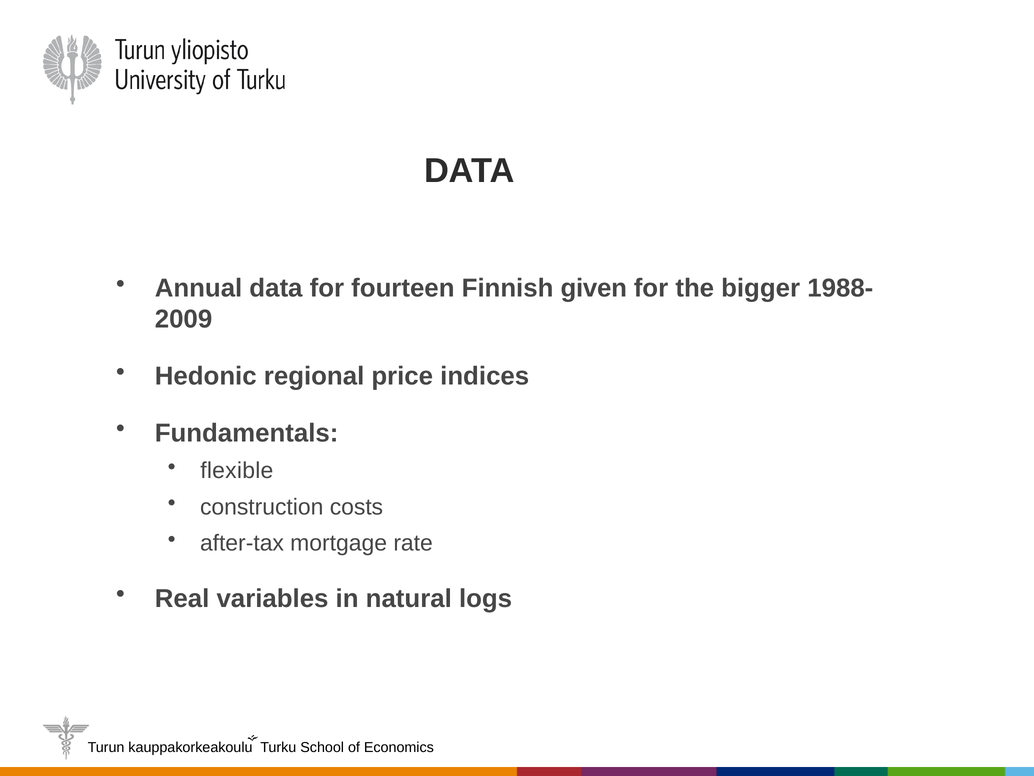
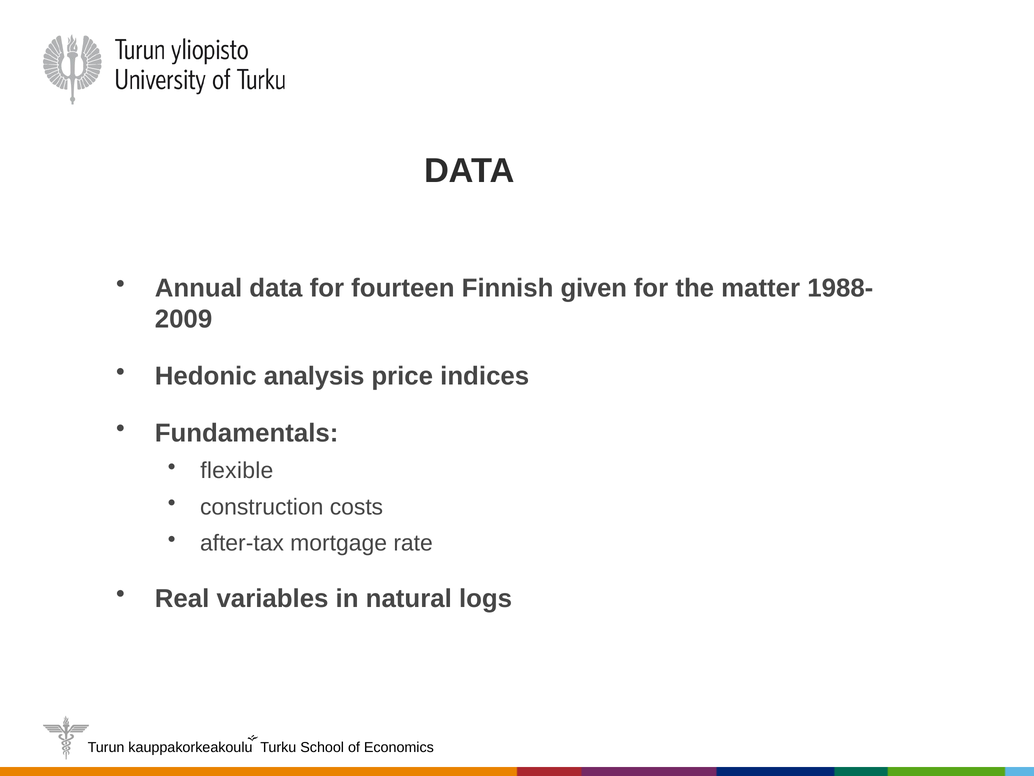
bigger: bigger -> matter
regional: regional -> analysis
